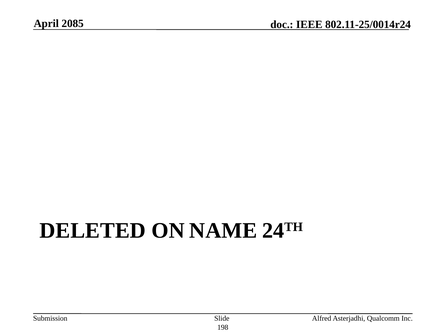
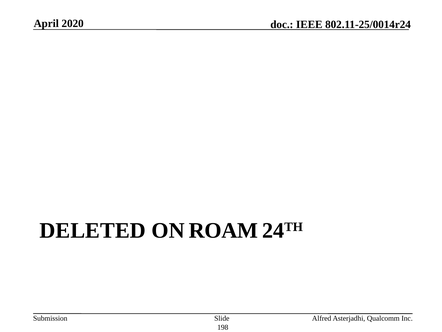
2085: 2085 -> 2020
NAME: NAME -> ROAM
